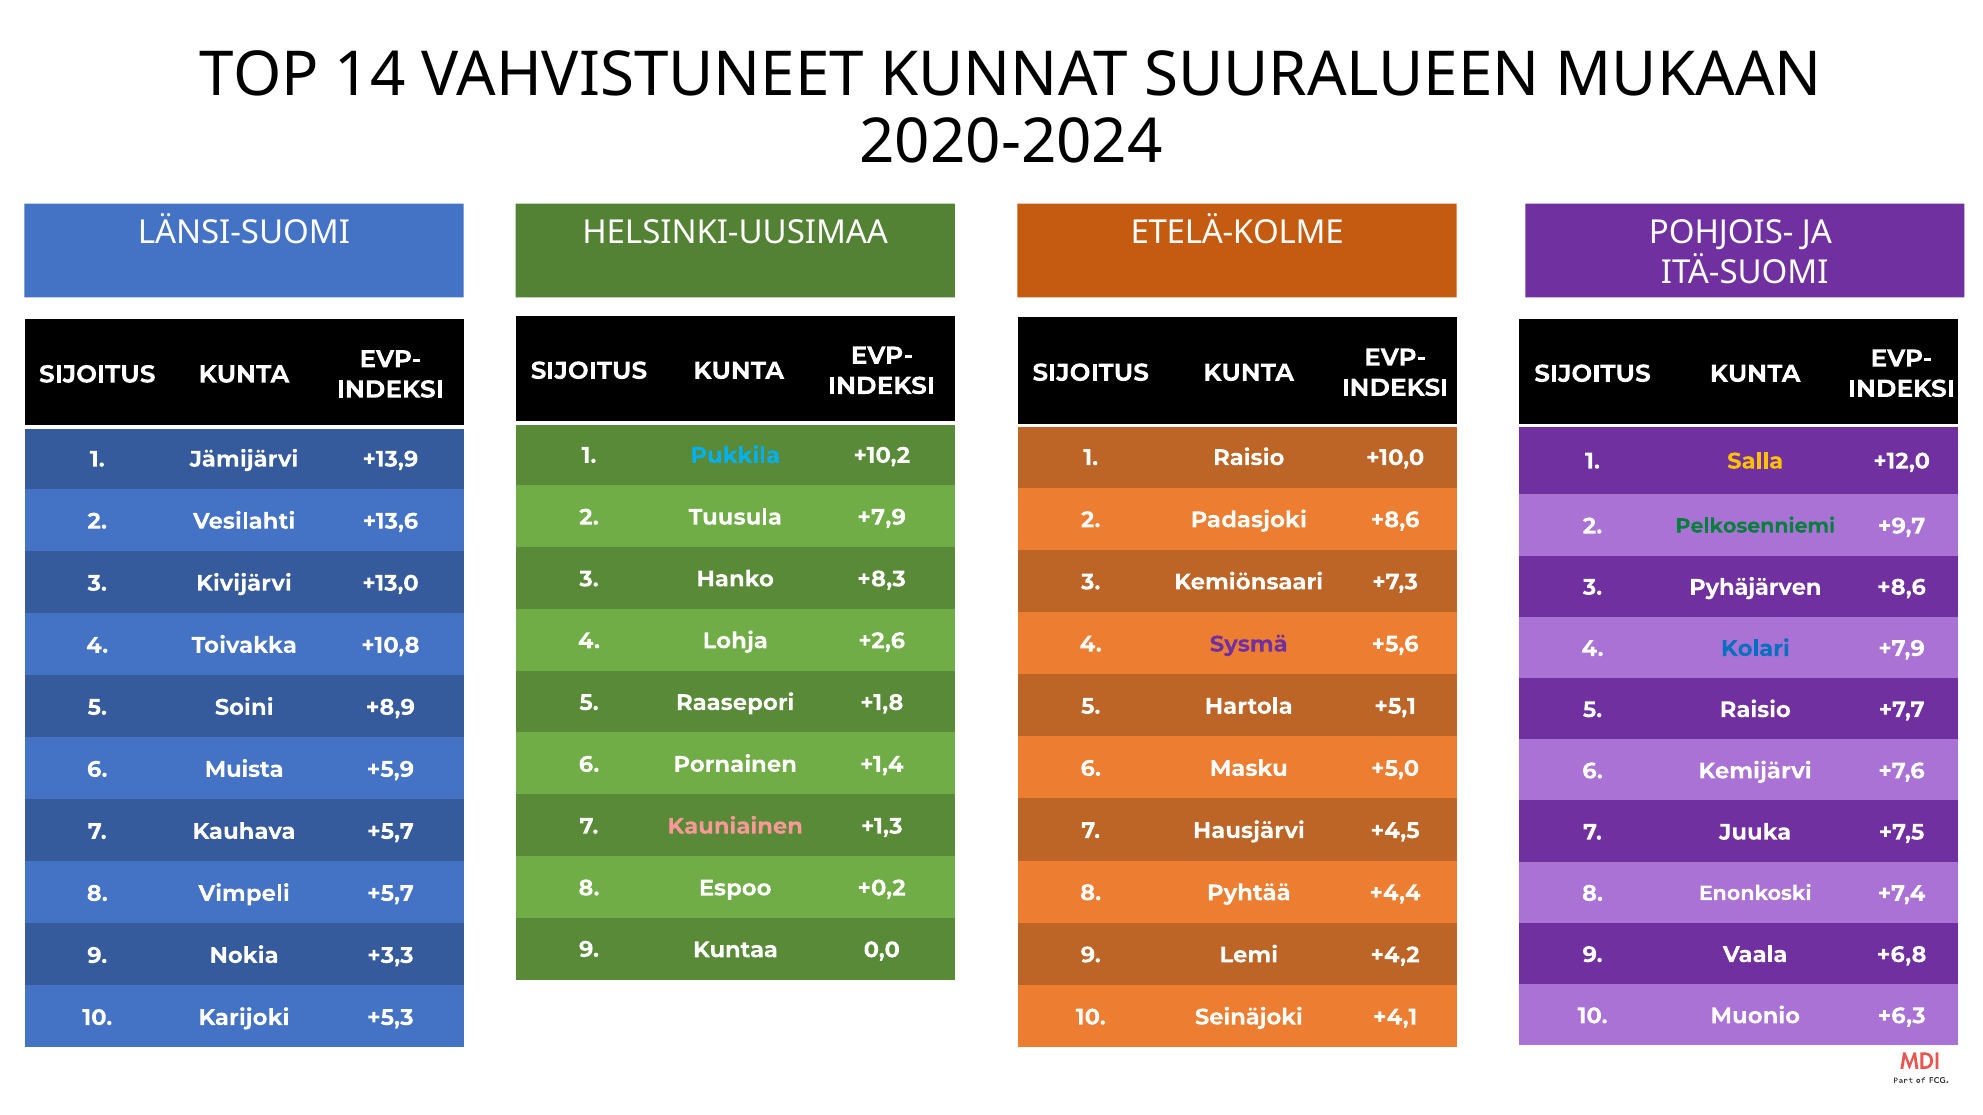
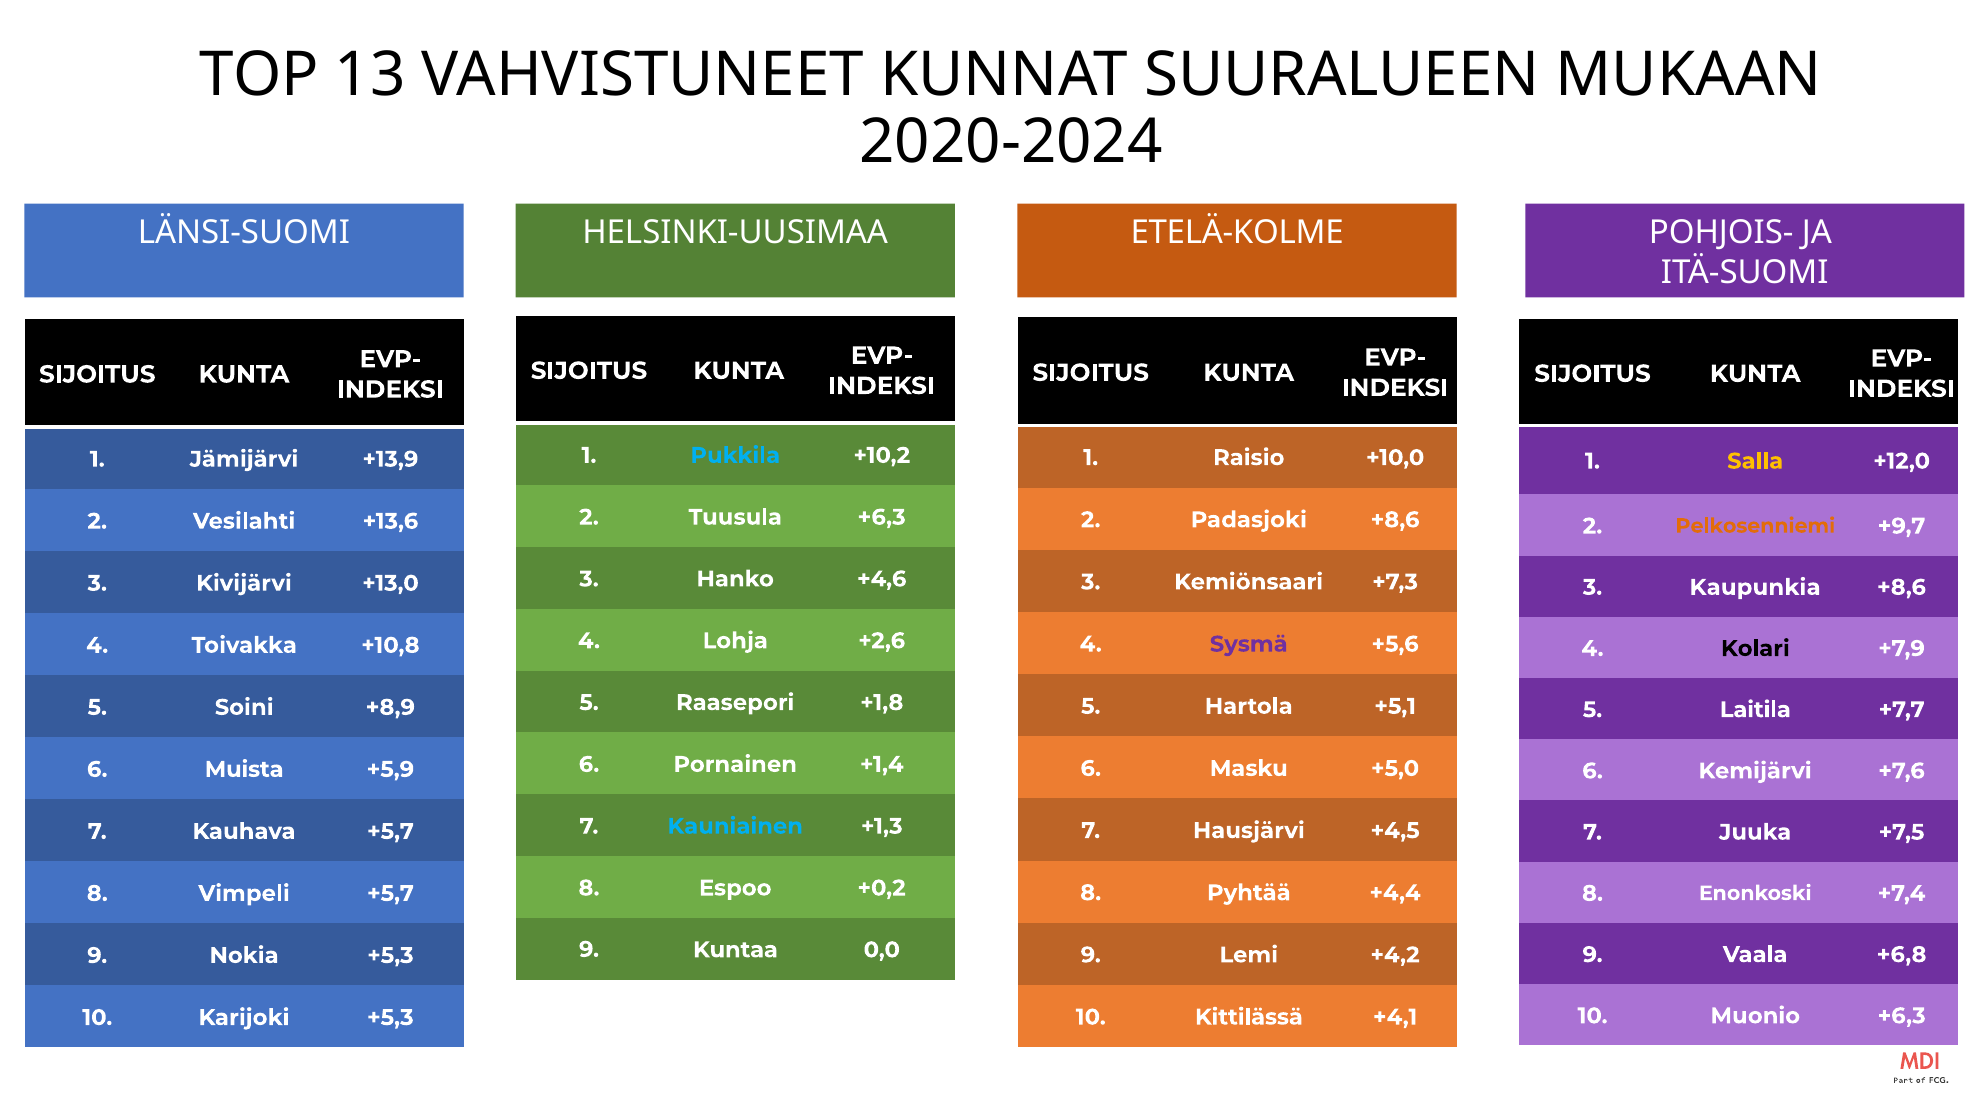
14: 14 -> 13
Tuusula +7,9: +7,9 -> +6,3
Pelkosenniemi colour: green -> orange
+8,3: +8,3 -> +4,6
Pyhäjärven: Pyhäjärven -> Kaupunkia
Kolari colour: blue -> black
5 Raisio: Raisio -> Laitila
Kauniainen colour: pink -> light blue
Nokia +3,3: +3,3 -> +5,3
Seinäjoki: Seinäjoki -> Kittilässä
